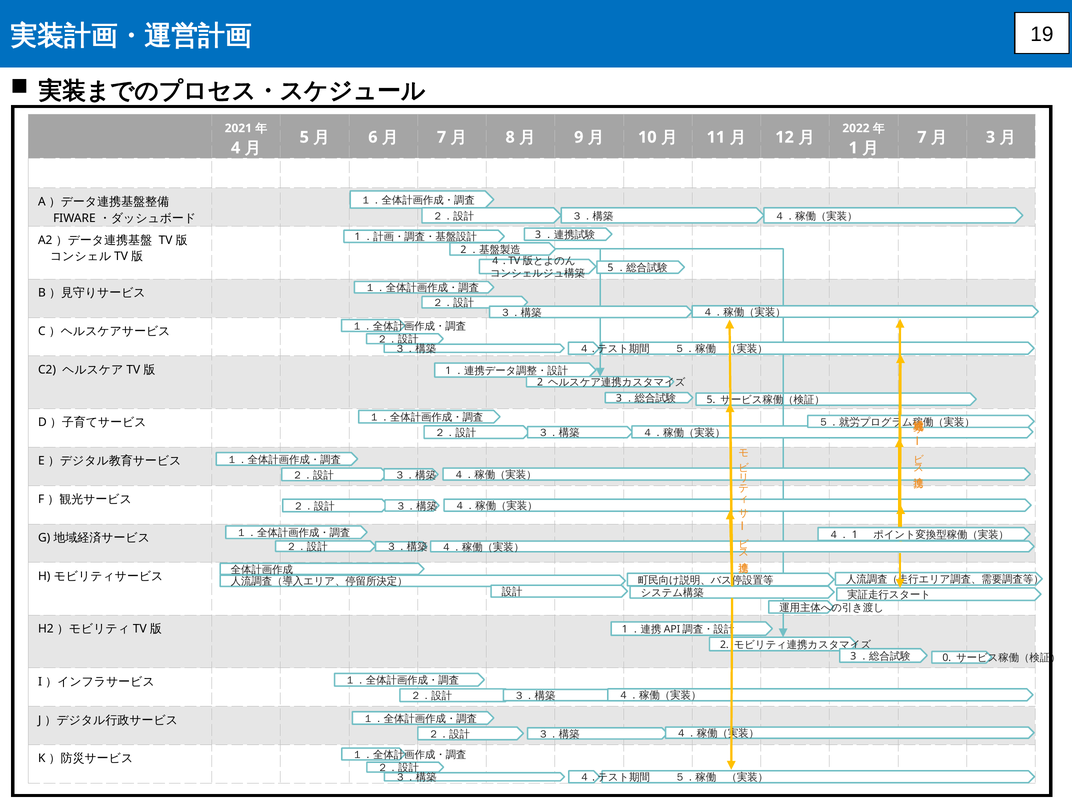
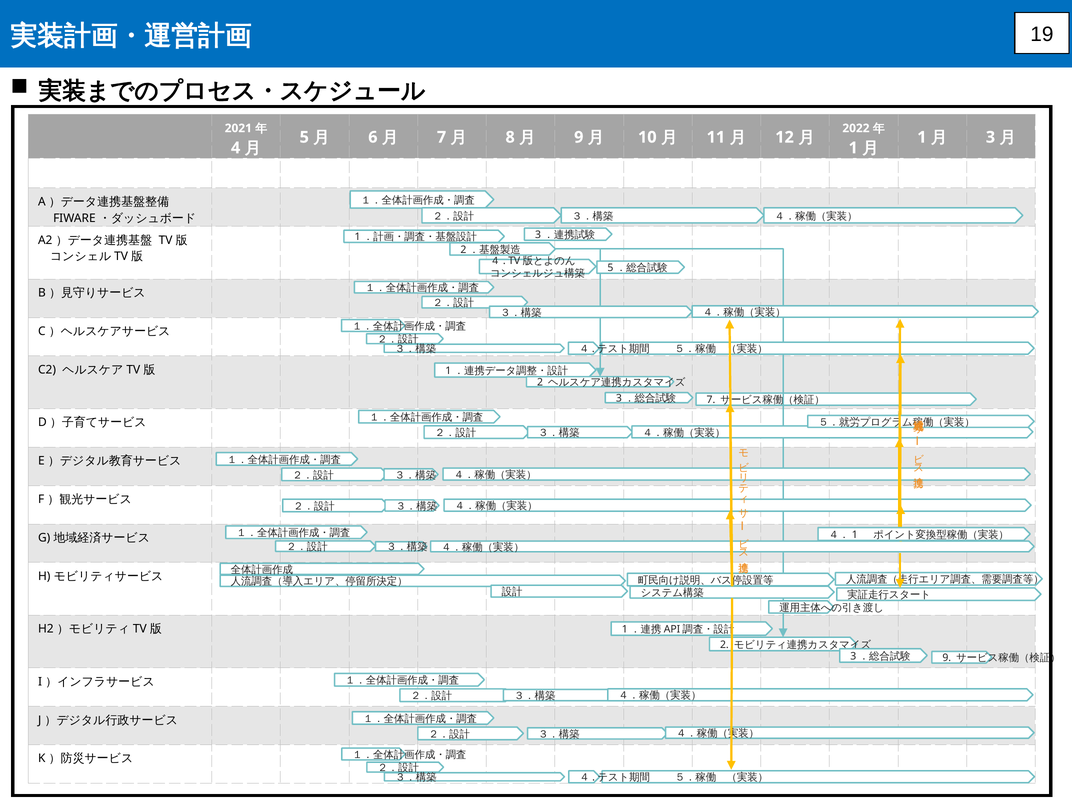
7 at (922, 137): 7 -> 1
5 at (711, 400): 5 -> 7
0 at (947, 658): 0 -> 9
